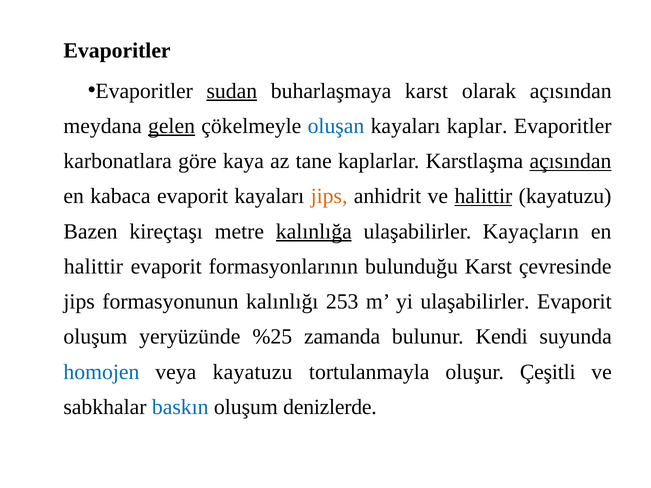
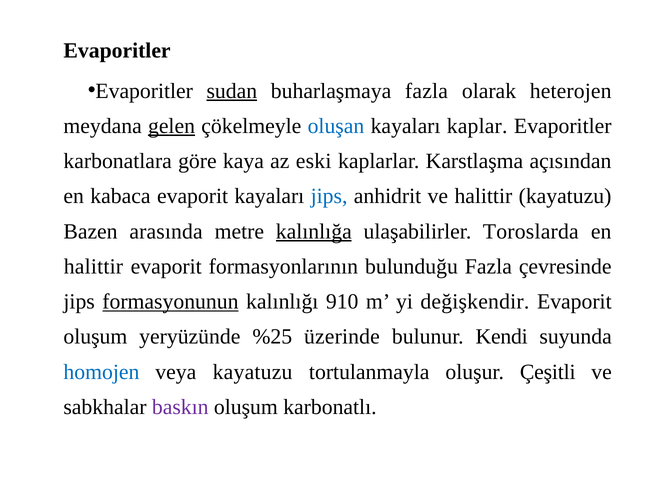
buharlaşmaya karst: karst -> fazla
olarak açısından: açısından -> heterojen
tane: tane -> eski
açısından at (570, 161) underline: present -> none
jips at (329, 196) colour: orange -> blue
halittir at (483, 196) underline: present -> none
kireçtaşı: kireçtaşı -> arasında
Kayaçların: Kayaçların -> Toroslarda
bulunduğu Karst: Karst -> Fazla
formasyonunun underline: none -> present
253: 253 -> 910
yi ulaşabilirler: ulaşabilirler -> değişkendir
zamanda: zamanda -> üzerinde
baskın colour: blue -> purple
denizlerde: denizlerde -> karbonatlı
